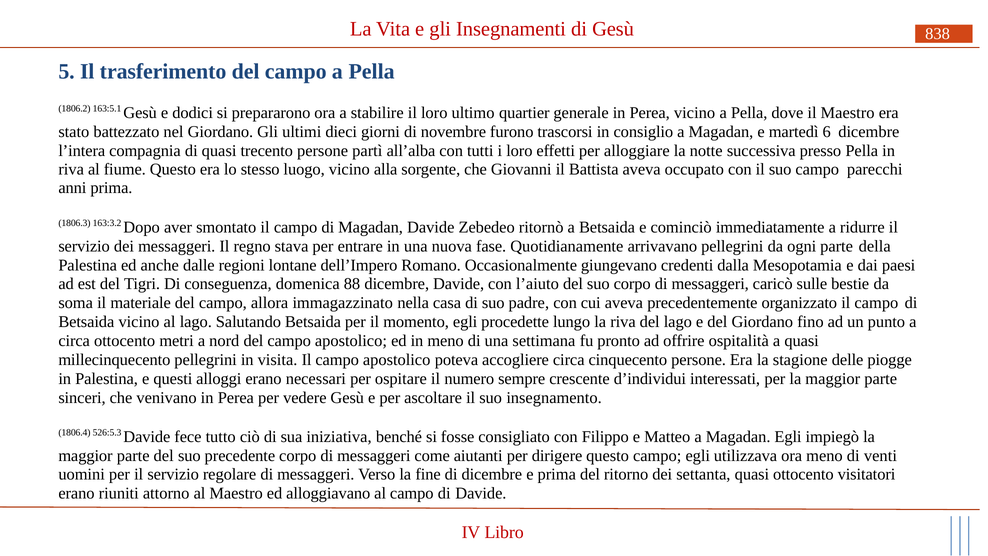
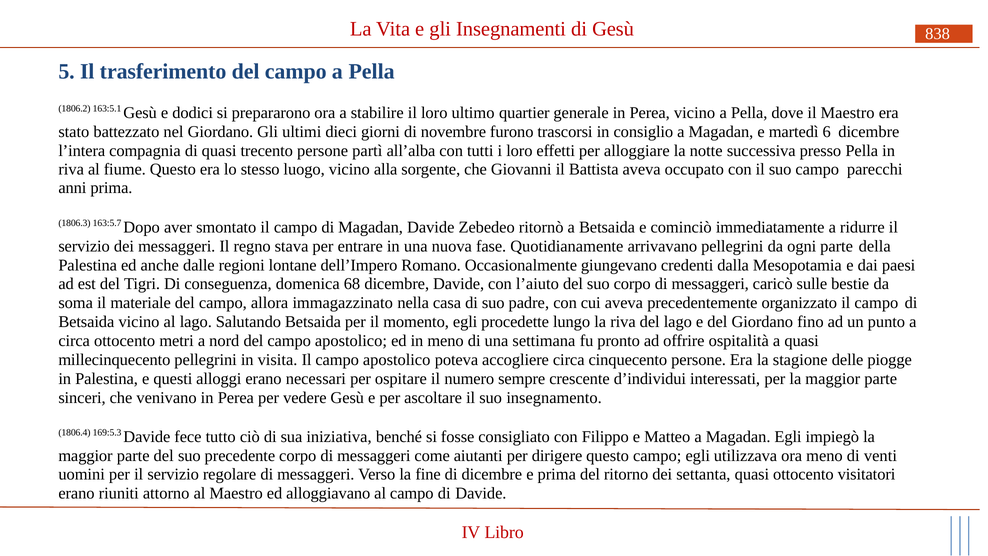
163:3.2: 163:3.2 -> 163:5.7
88: 88 -> 68
526:5.3: 526:5.3 -> 169:5.3
